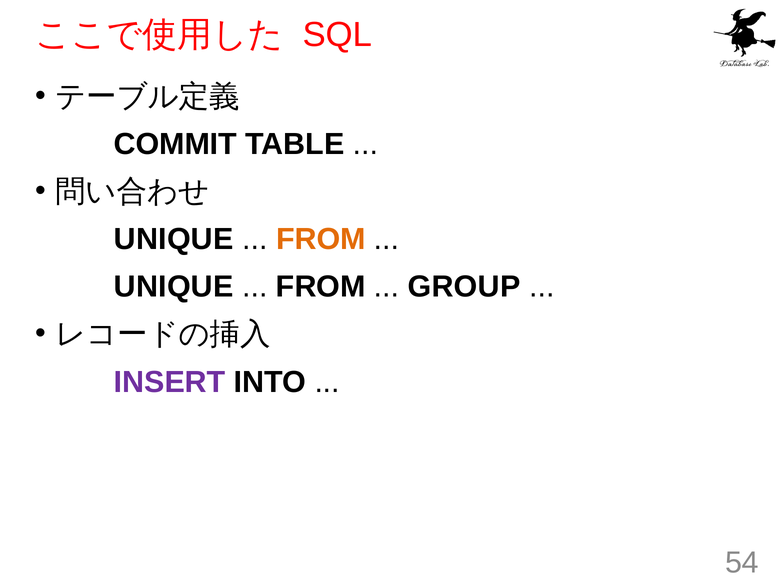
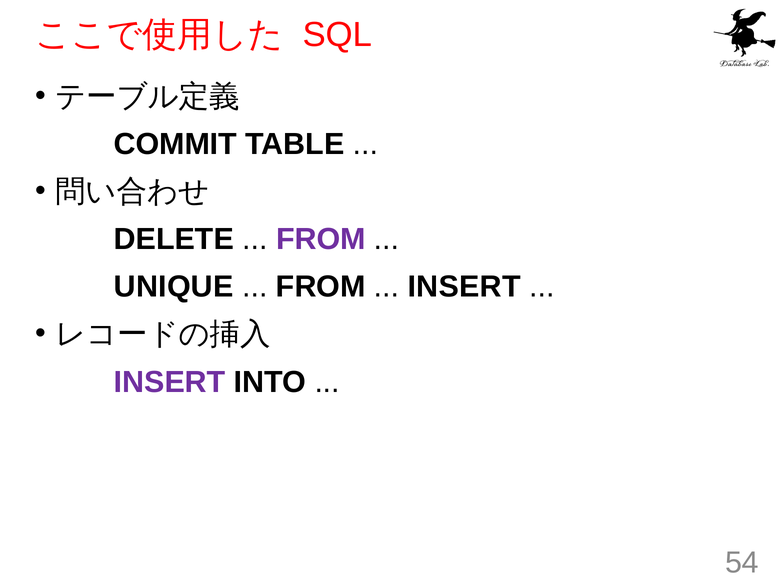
UNIQUE at (174, 239): UNIQUE -> DELETE
FROM at (321, 239) colour: orange -> purple
GROUP at (464, 287): GROUP -> INSERT
